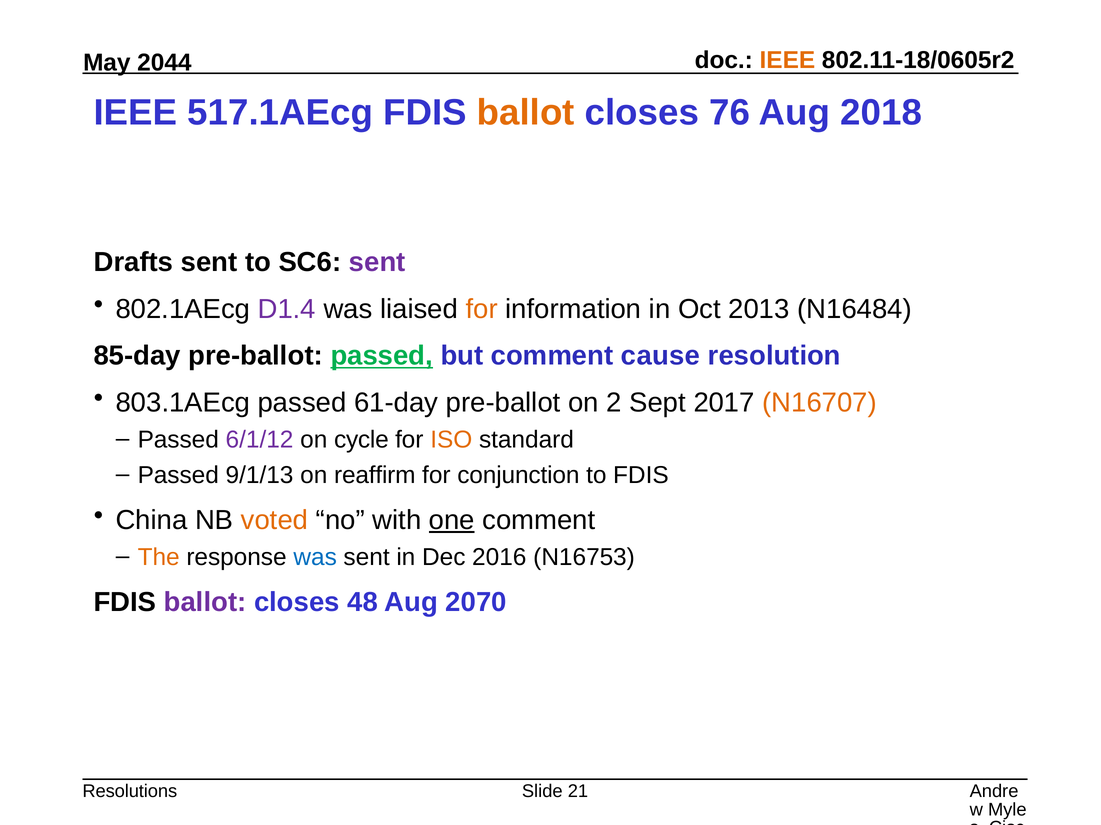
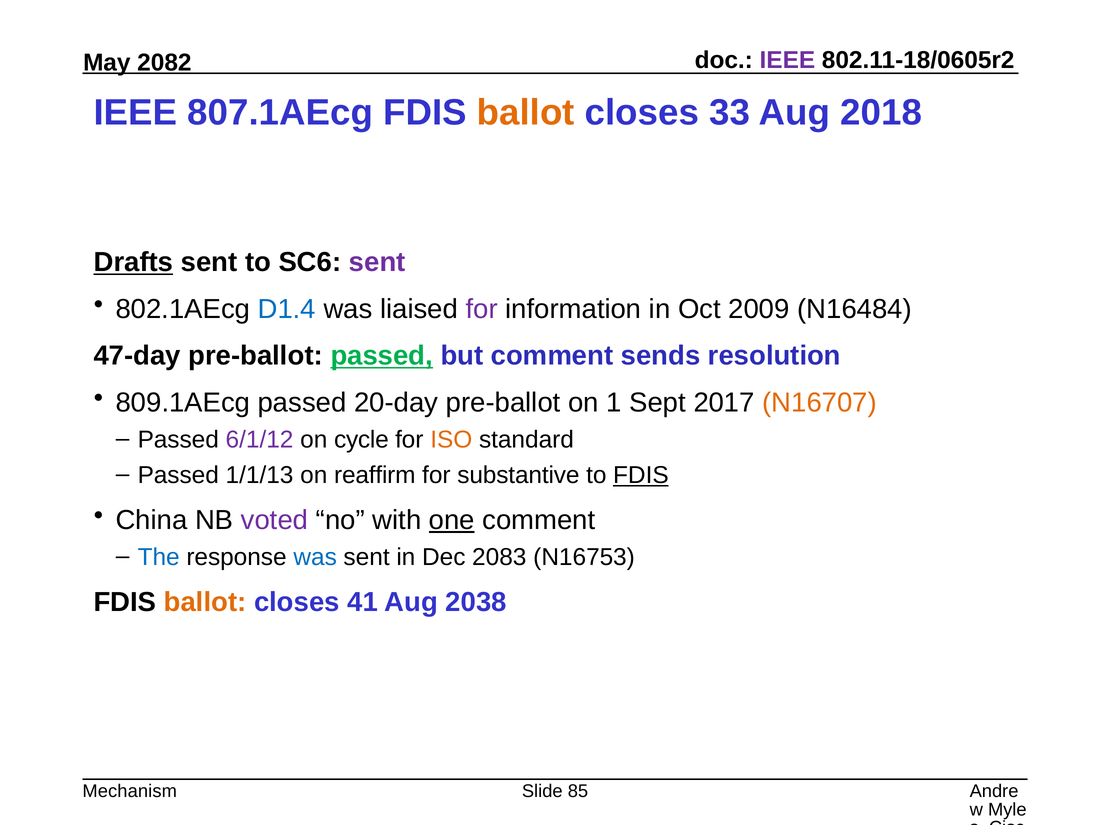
IEEE at (787, 60) colour: orange -> purple
2044: 2044 -> 2082
517.1AEcg: 517.1AEcg -> 807.1AEcg
76: 76 -> 33
Drafts underline: none -> present
D1.4 colour: purple -> blue
for at (482, 309) colour: orange -> purple
2013: 2013 -> 2009
85-day: 85-day -> 47-day
cause: cause -> sends
803.1AEcg: 803.1AEcg -> 809.1AEcg
61-day: 61-day -> 20-day
2: 2 -> 1
9/1/13: 9/1/13 -> 1/1/13
conjunction: conjunction -> substantive
FDIS at (641, 476) underline: none -> present
voted colour: orange -> purple
The colour: orange -> blue
2016: 2016 -> 2083
ballot at (205, 603) colour: purple -> orange
48: 48 -> 41
2070: 2070 -> 2038
Resolutions: Resolutions -> Mechanism
21: 21 -> 85
